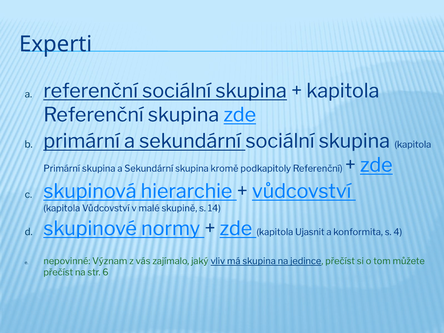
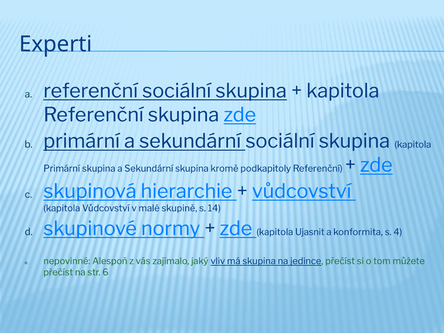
Význam: Význam -> Alespoň
